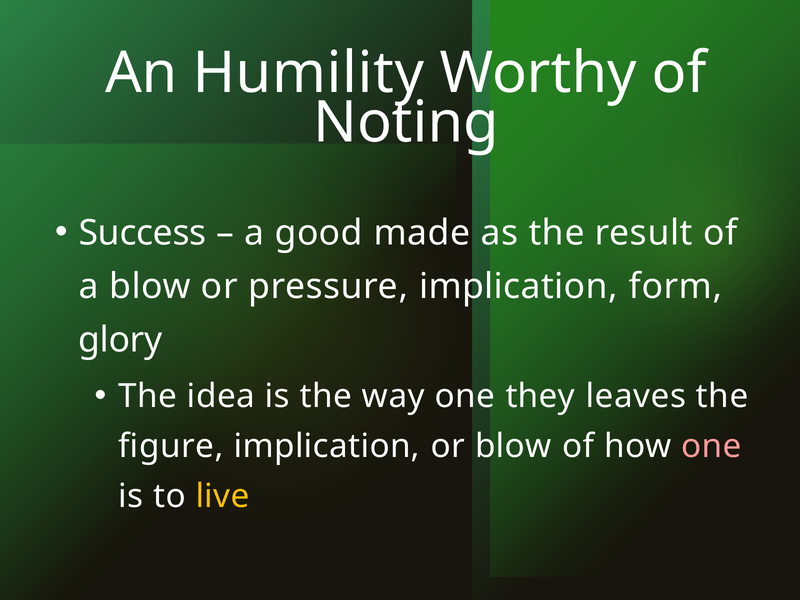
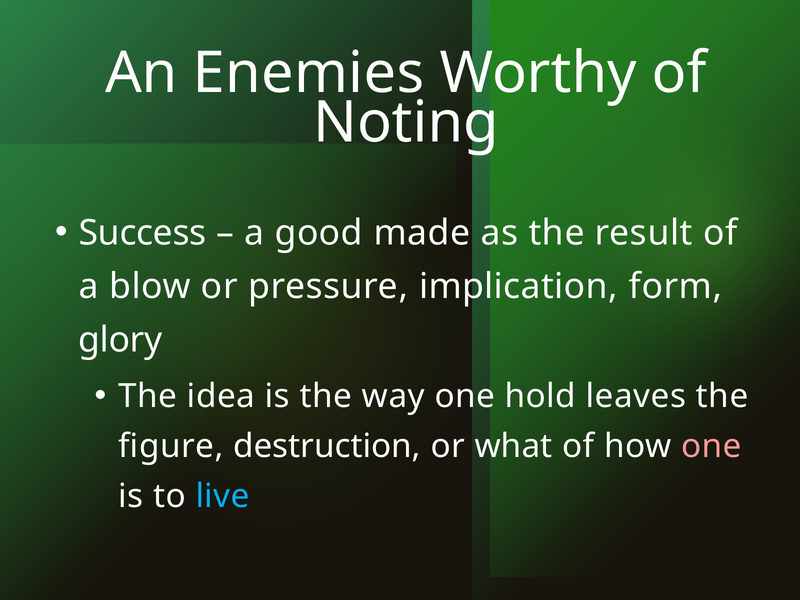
Humility: Humility -> Enemies
they: they -> hold
figure implication: implication -> destruction
or blow: blow -> what
live colour: yellow -> light blue
